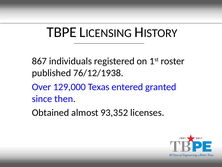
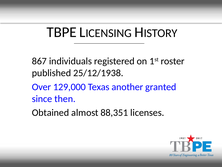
76/12/1938: 76/12/1938 -> 25/12/1938
entered: entered -> another
93,352: 93,352 -> 88,351
